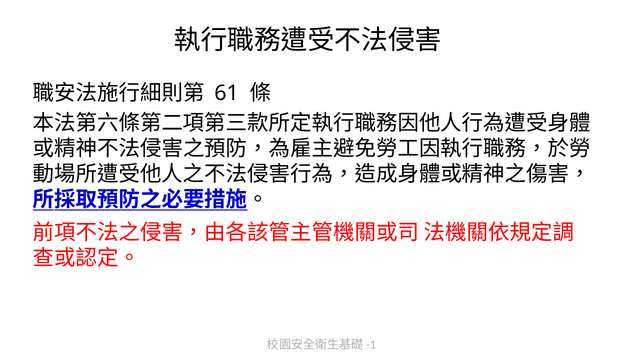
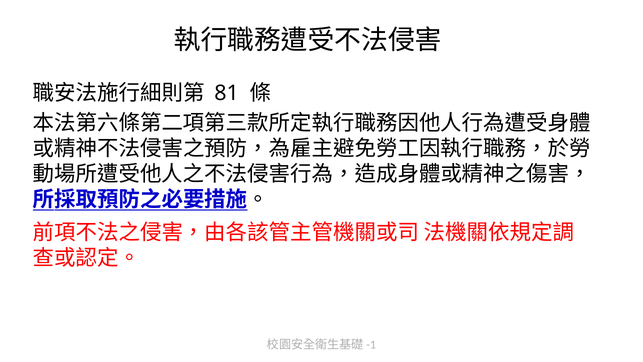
61: 61 -> 81
